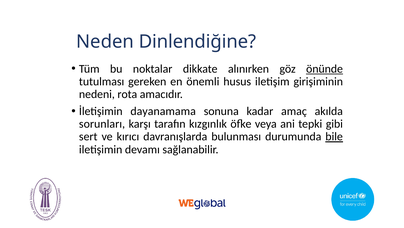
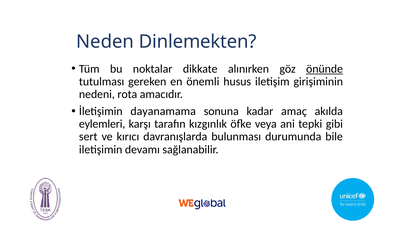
Dinlendiğine: Dinlendiğine -> Dinlemekten
sorunları: sorunları -> eylemleri
bile underline: present -> none
